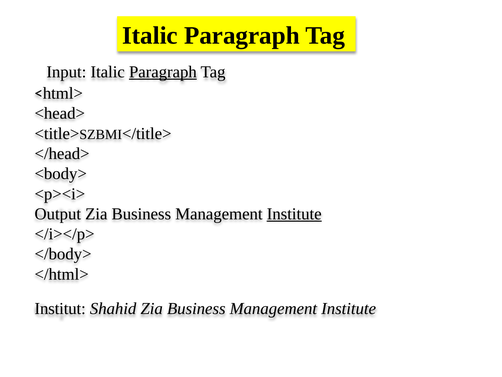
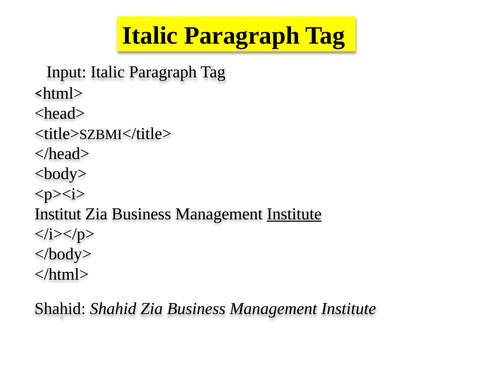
Paragraph at (163, 72) underline: present -> none
Output: Output -> Institut
Institut at (60, 308): Institut -> Shahid
